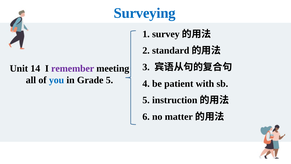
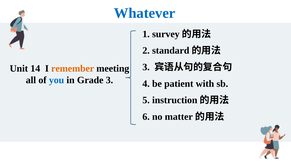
Surveying: Surveying -> Whatever
remember colour: purple -> orange
Grade 5: 5 -> 3
